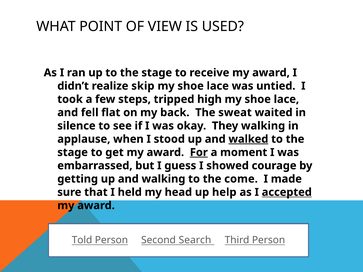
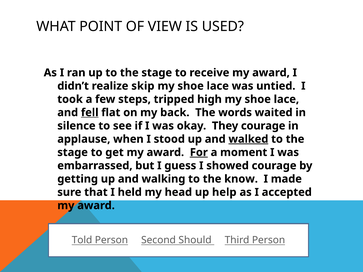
fell underline: none -> present
sweat: sweat -> words
They walking: walking -> courage
come: come -> know
accepted underline: present -> none
Search: Search -> Should
